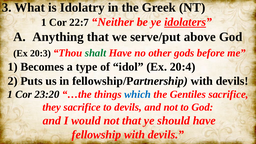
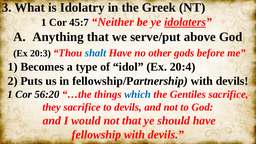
22:7: 22:7 -> 45:7
shalt colour: green -> blue
23:20: 23:20 -> 56:20
